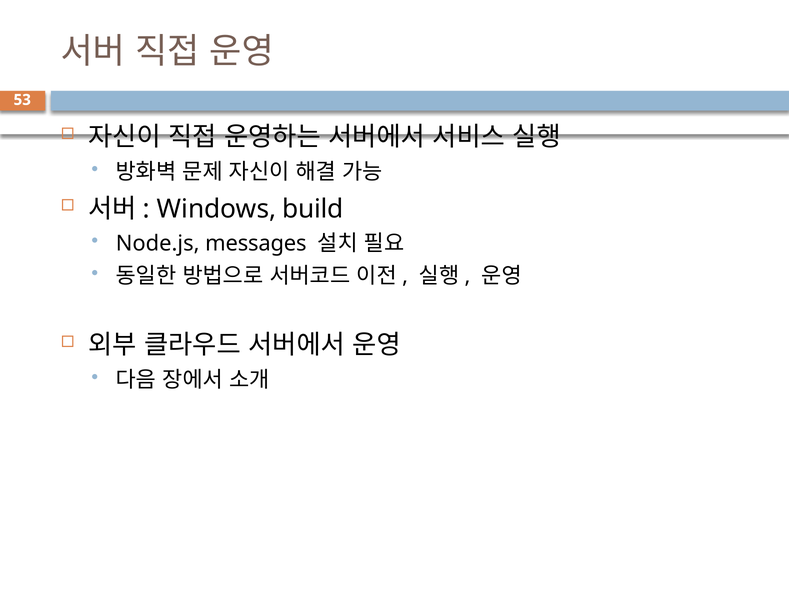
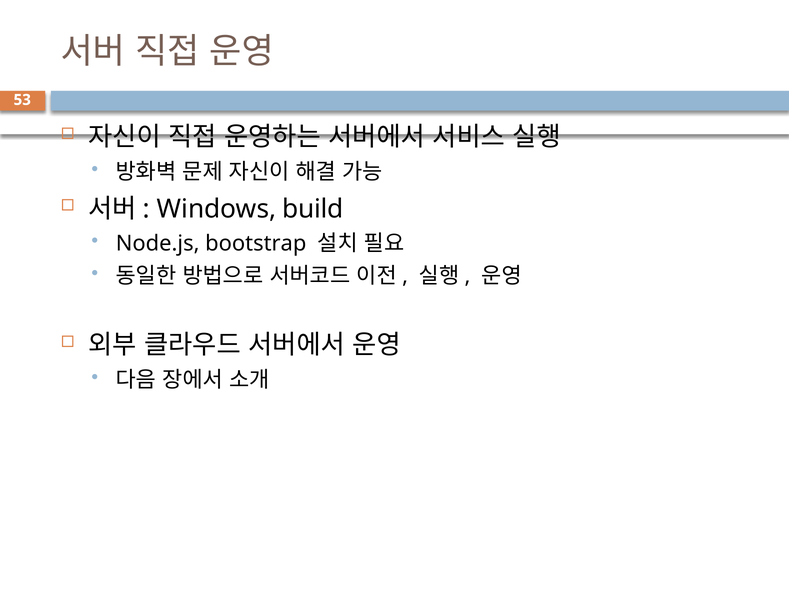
messages: messages -> bootstrap
